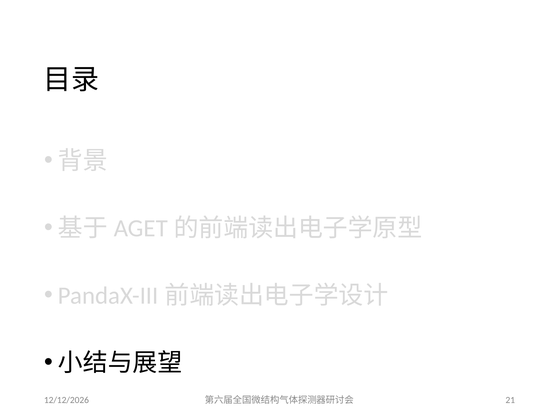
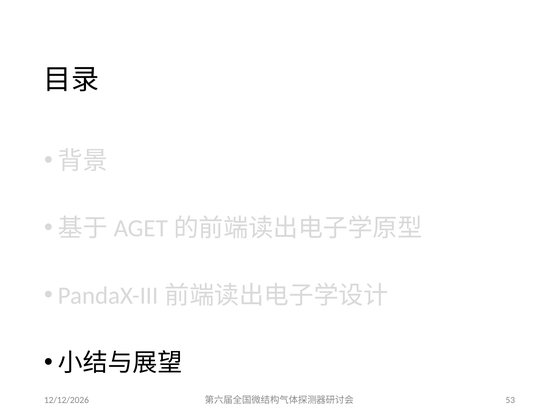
21: 21 -> 53
